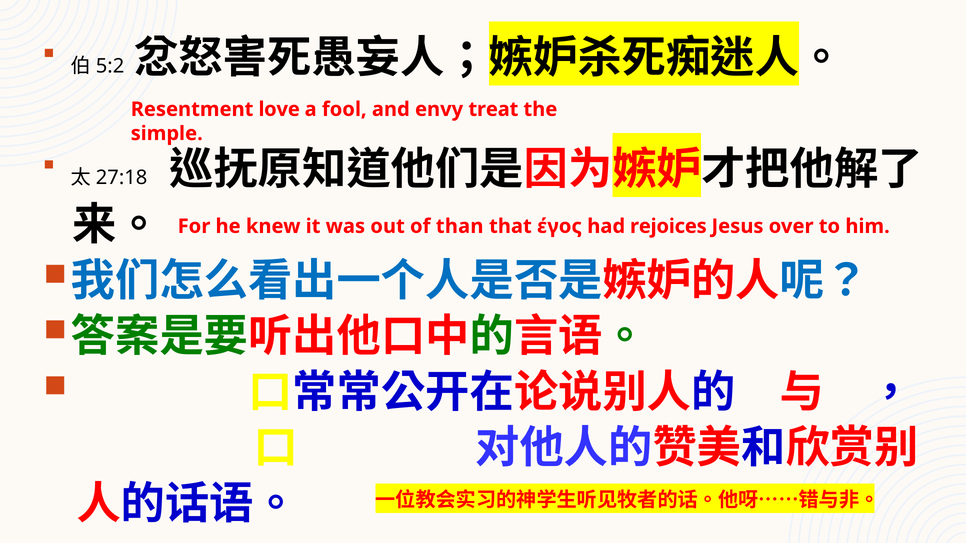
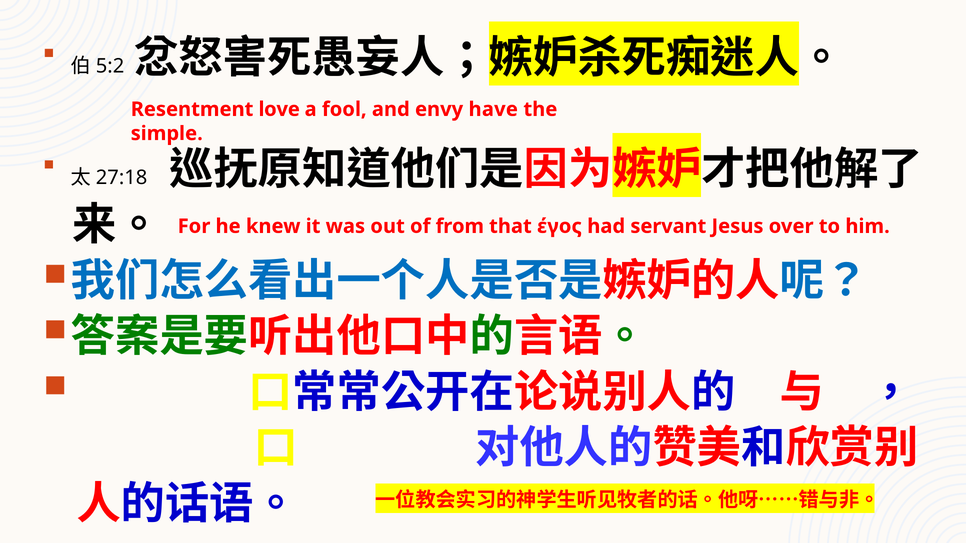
treat: treat -> have
than: than -> from
rejoices: rejoices -> servant
